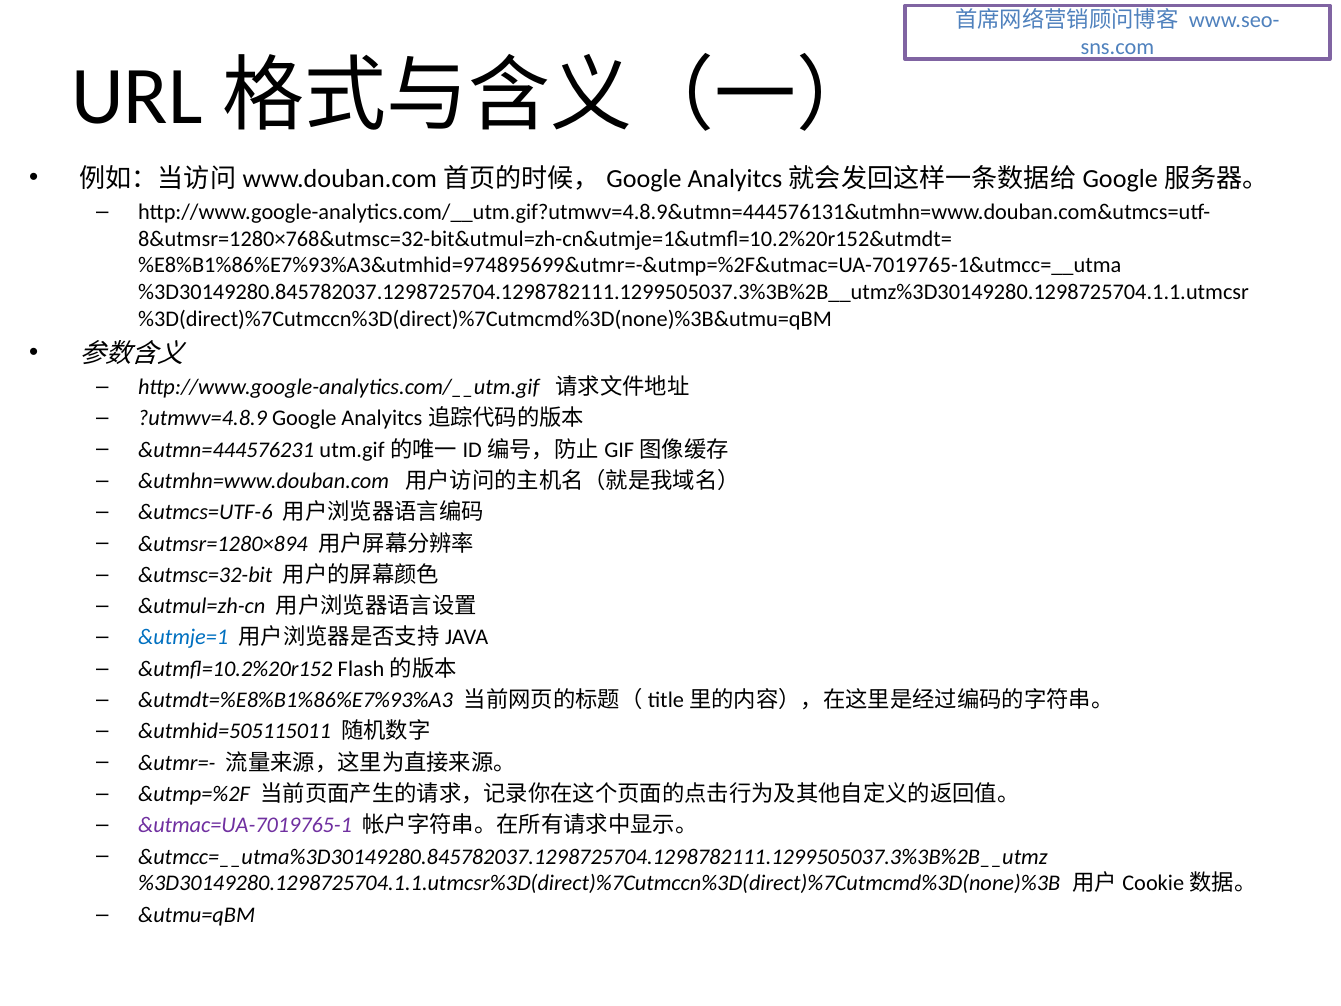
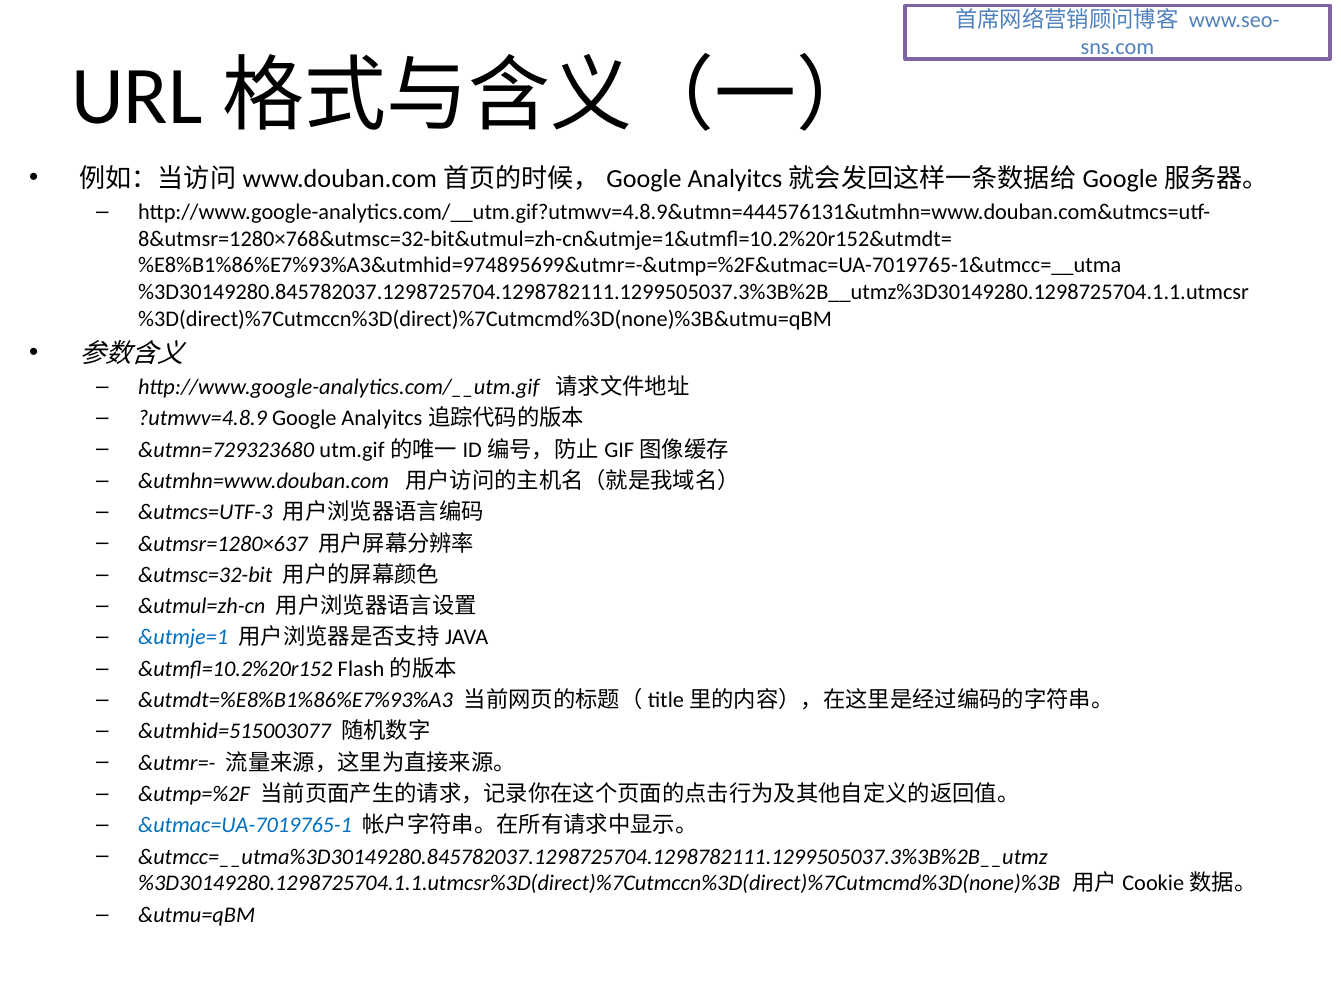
&utmn=444576231: &utmn=444576231 -> &utmn=729323680
&utmcs=UTF-6: &utmcs=UTF-6 -> &utmcs=UTF-3
&utmsr=1280×894: &utmsr=1280×894 -> &utmsr=1280×637
&utmhid=505115011: &utmhid=505115011 -> &utmhid=515003077
&utmac=UA-7019765-1 colour: purple -> blue
